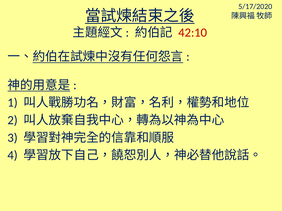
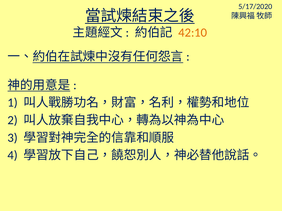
42:10 colour: red -> orange
